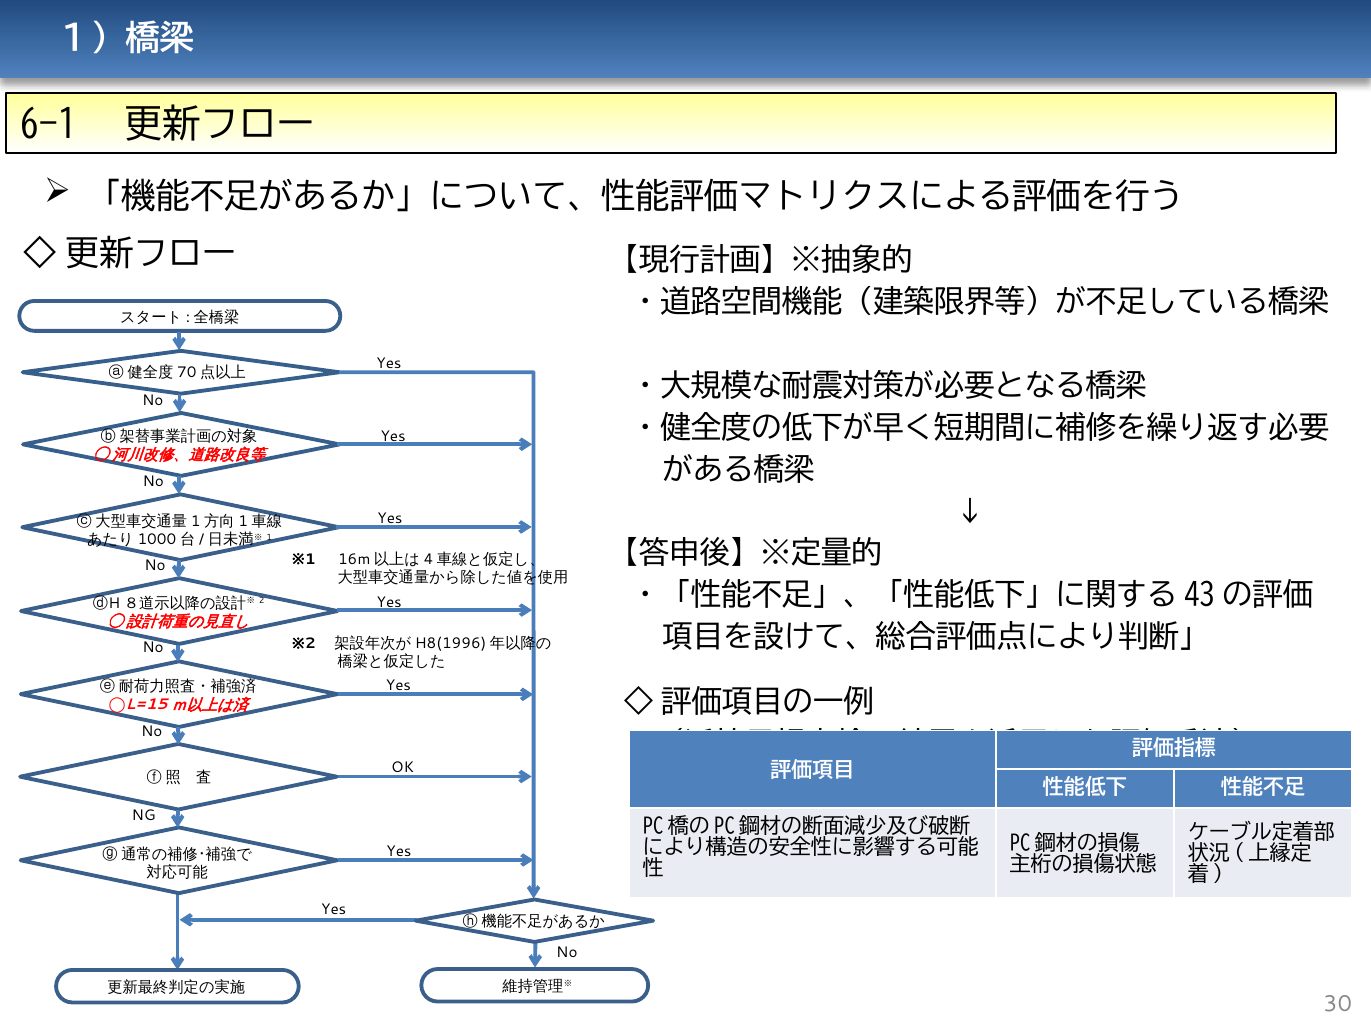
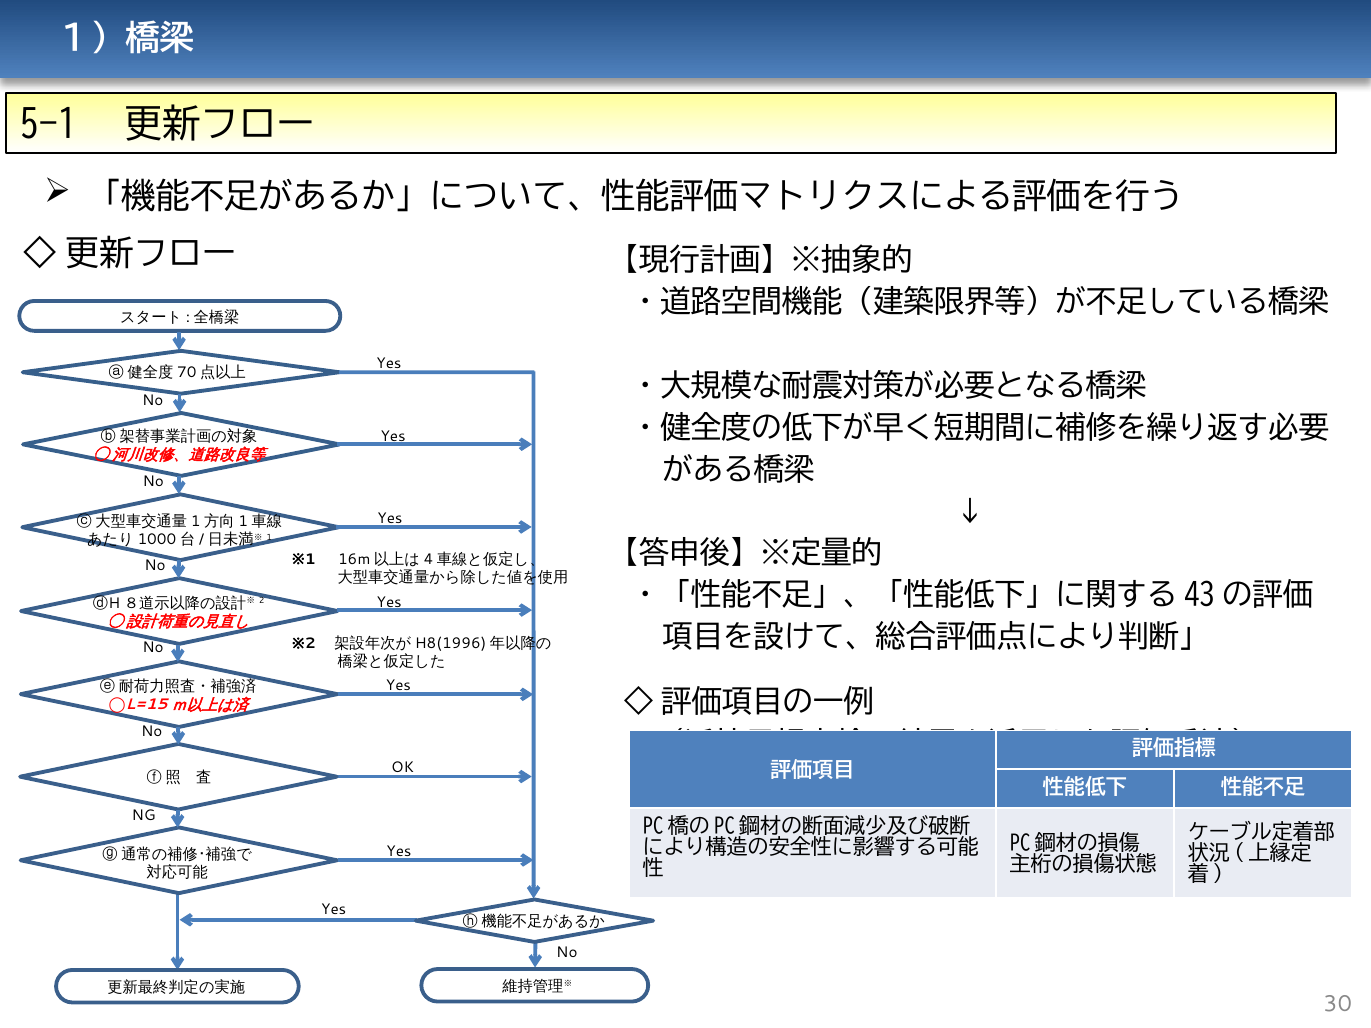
6-1: 6-1 -> 5-1
